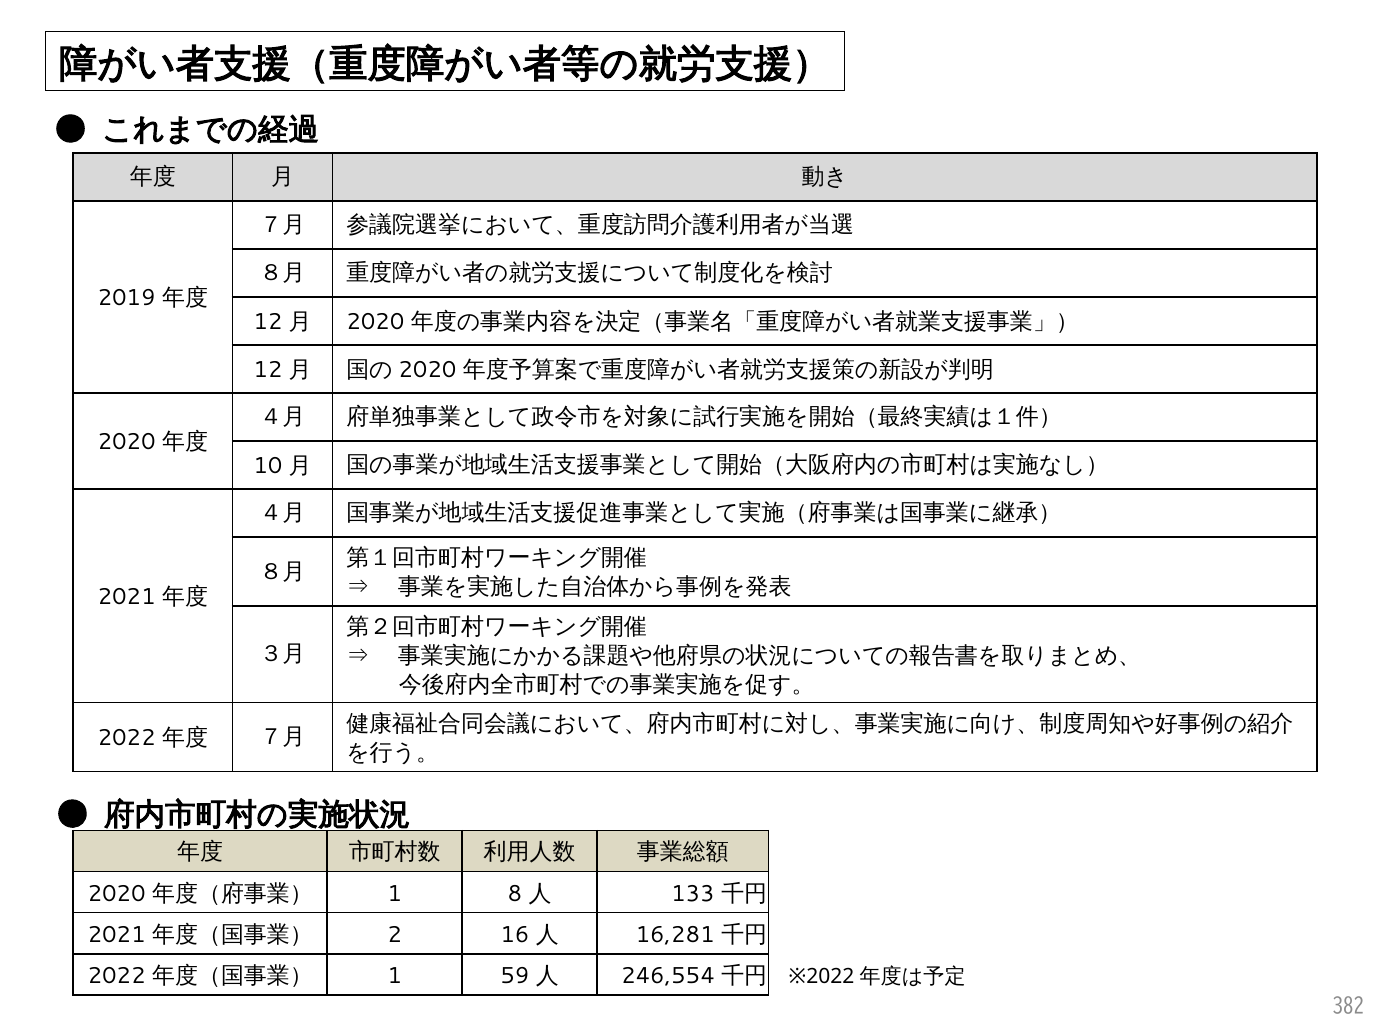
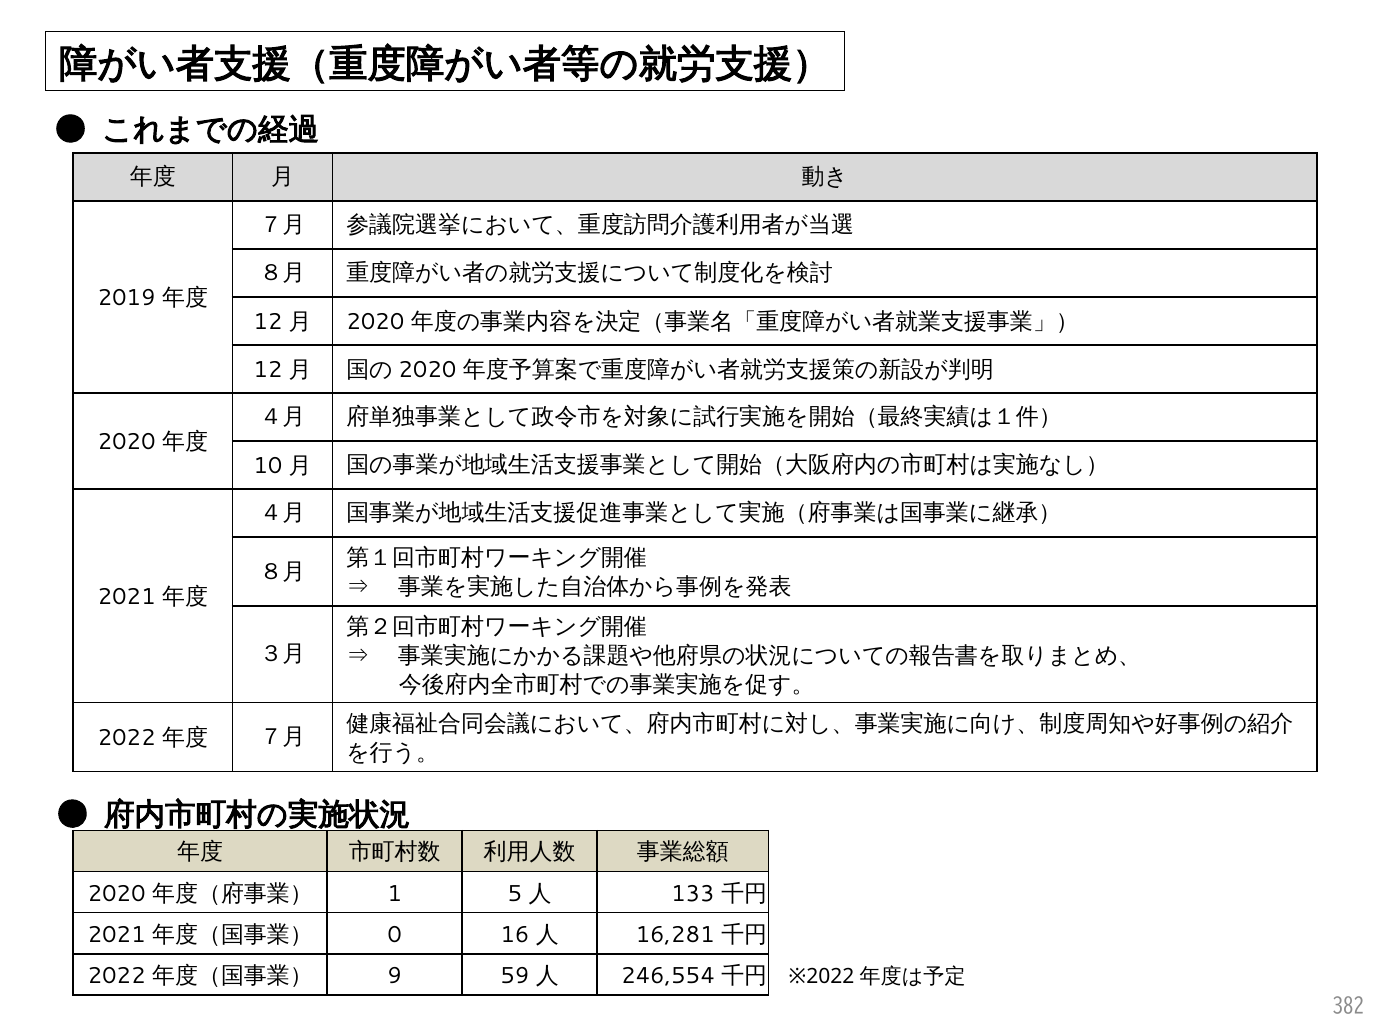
8: 8 -> 5
2: 2 -> 0
1 at (395, 977): 1 -> 9
